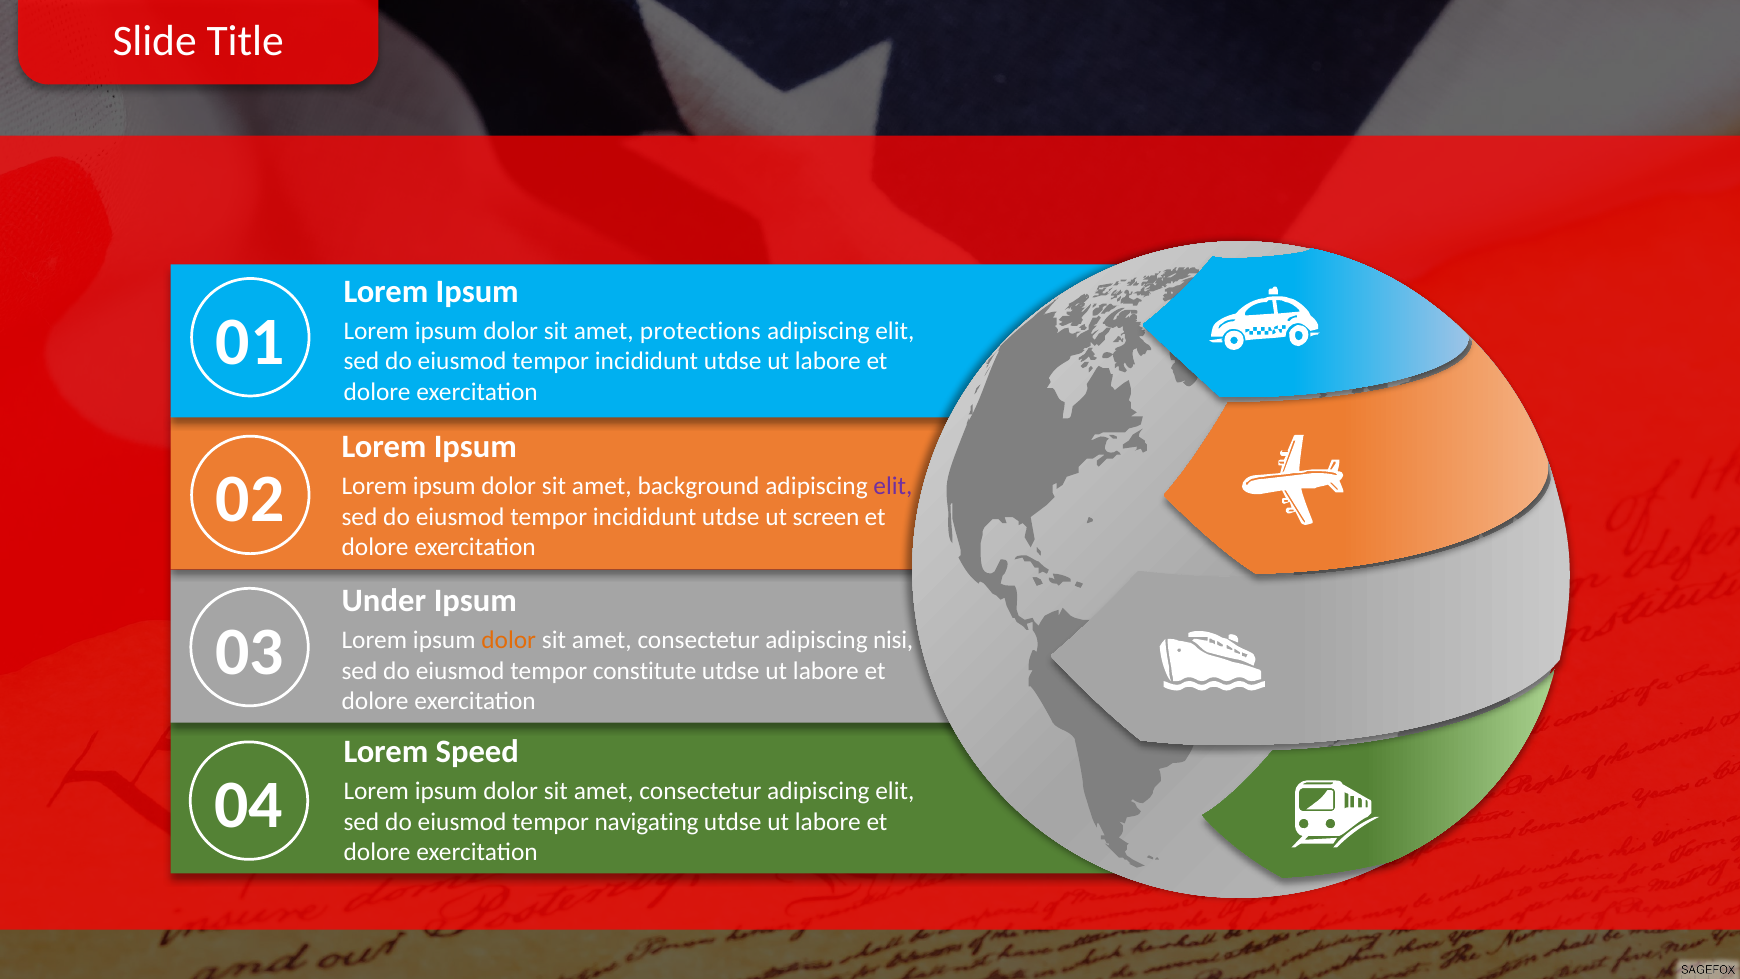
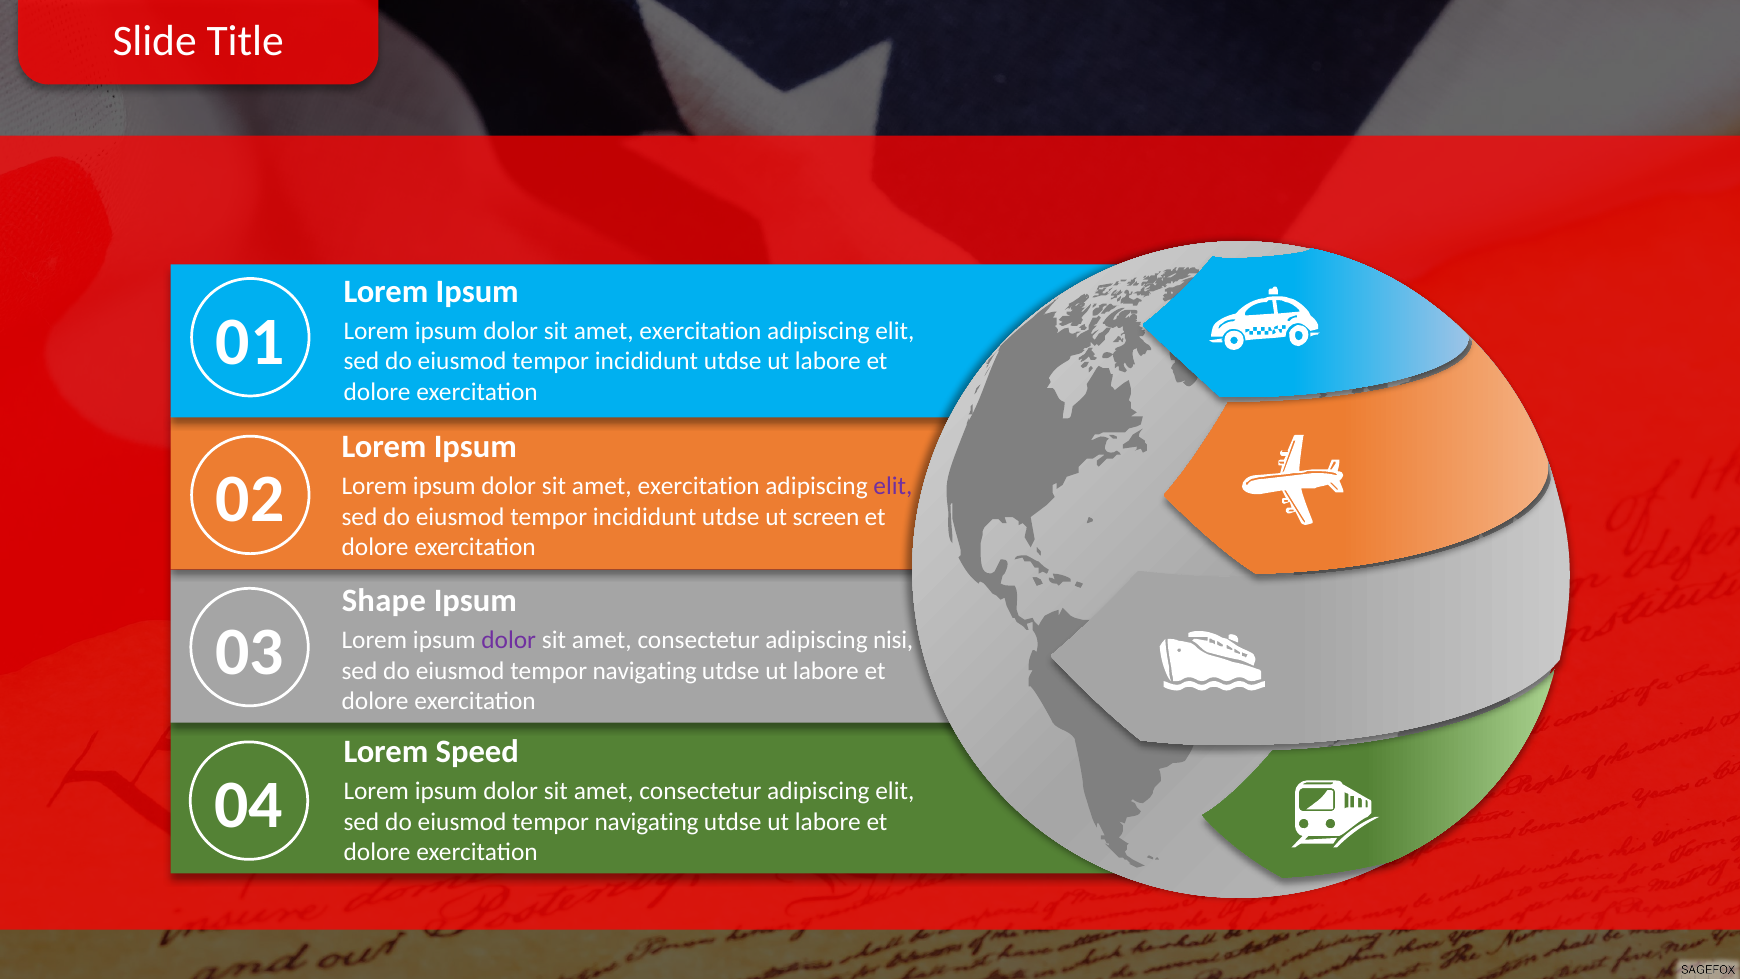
protections at (700, 331): protections -> exercitation
background at (699, 486): background -> exercitation
Under: Under -> Shape
dolor at (509, 640) colour: orange -> purple
constitute at (645, 671): constitute -> navigating
